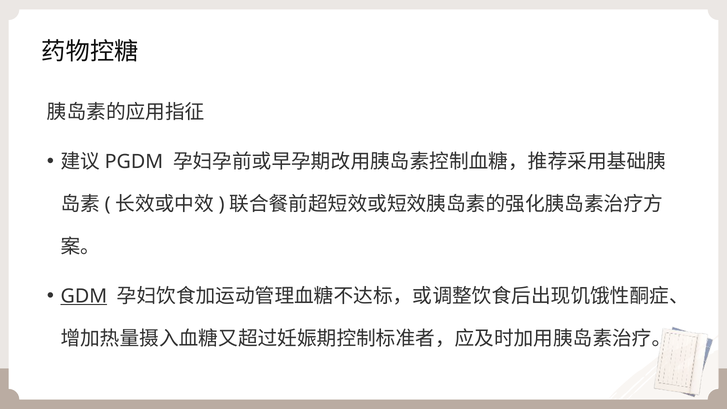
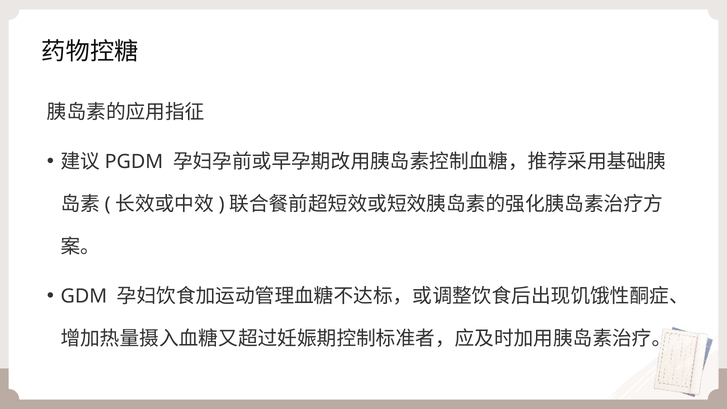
GDM underline: present -> none
